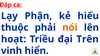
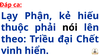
nói colour: orange -> black
hoạt: hoạt -> theo
Trên: Trên -> Chết
